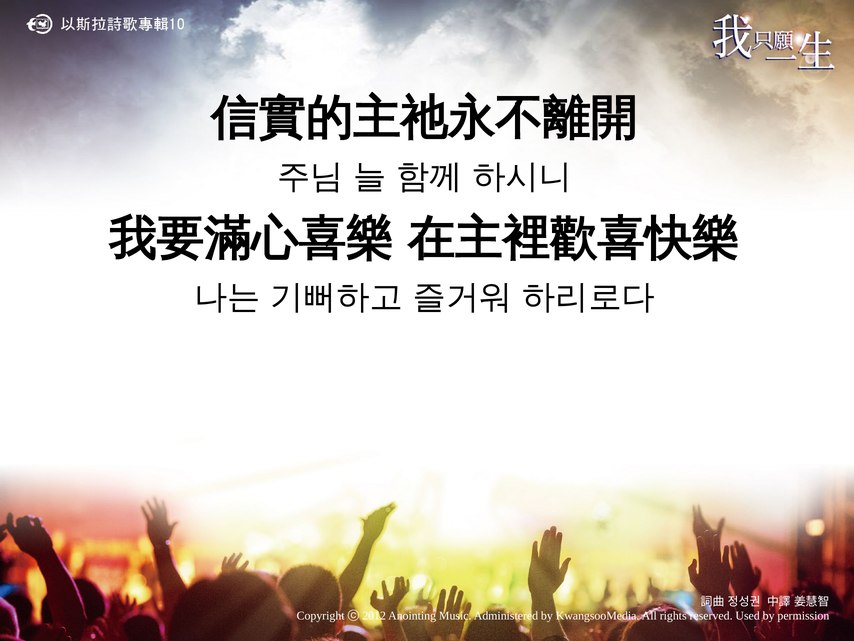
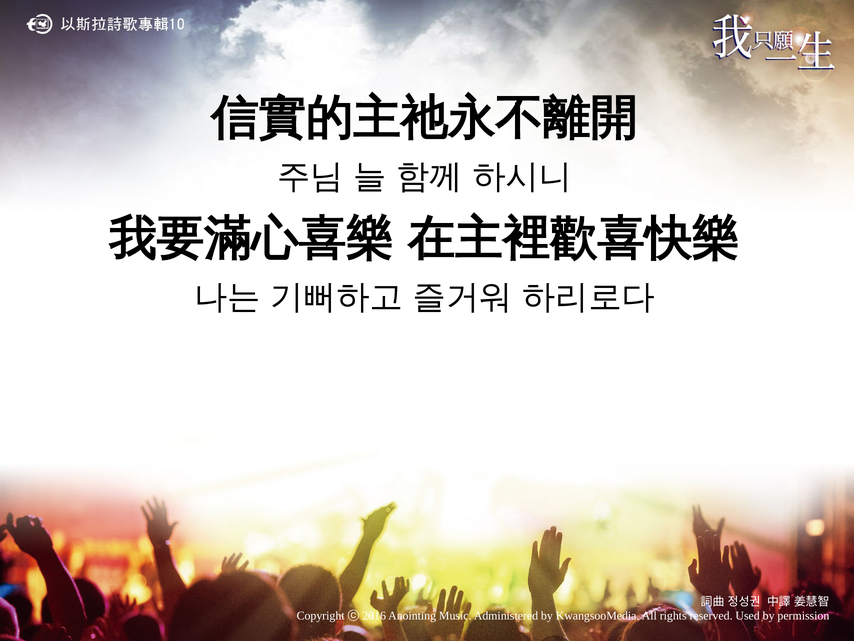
2012: 2012 -> 2016
